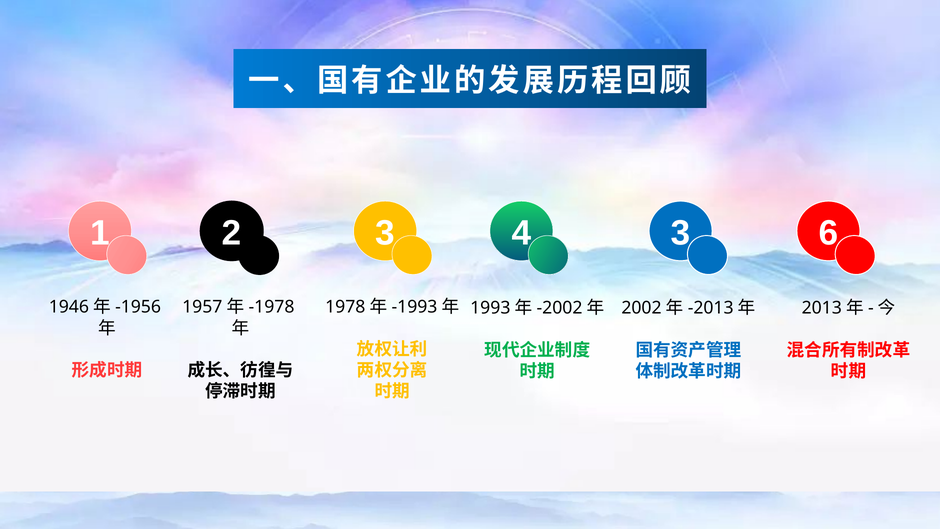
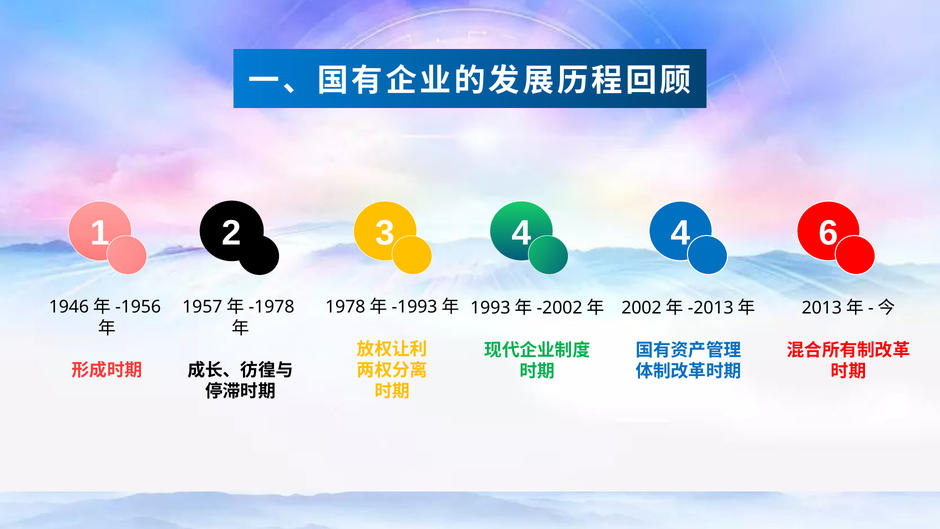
3 at (681, 233): 3 -> 4
